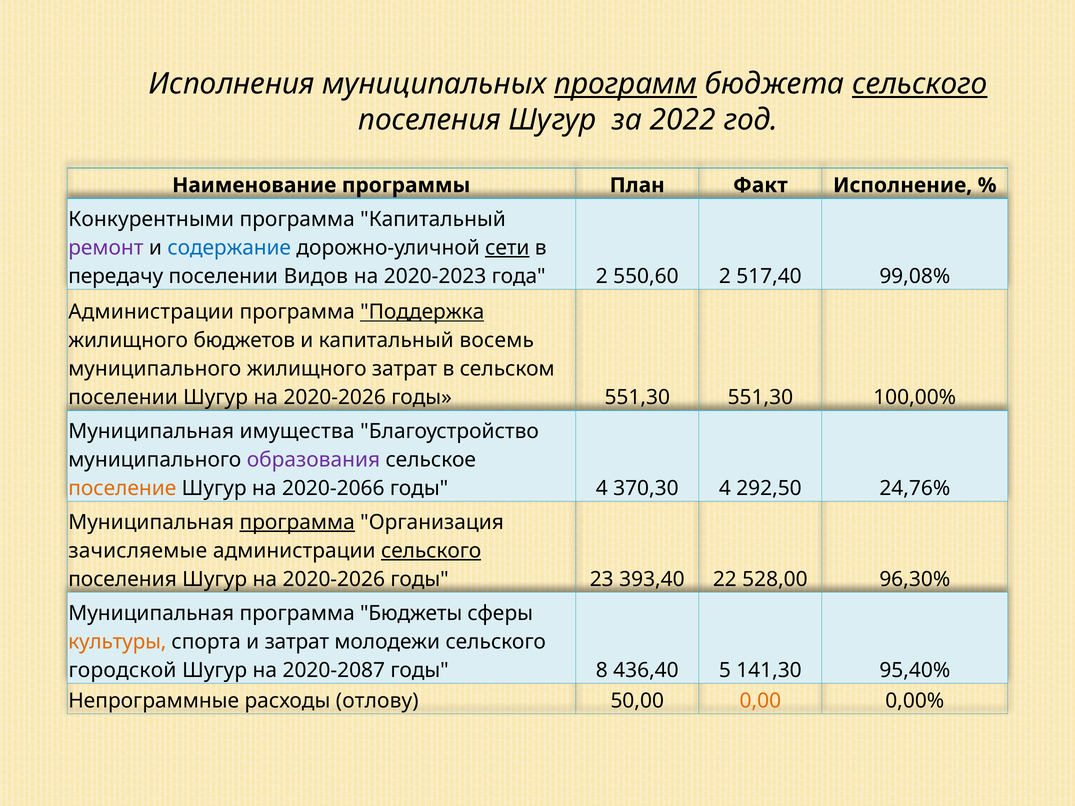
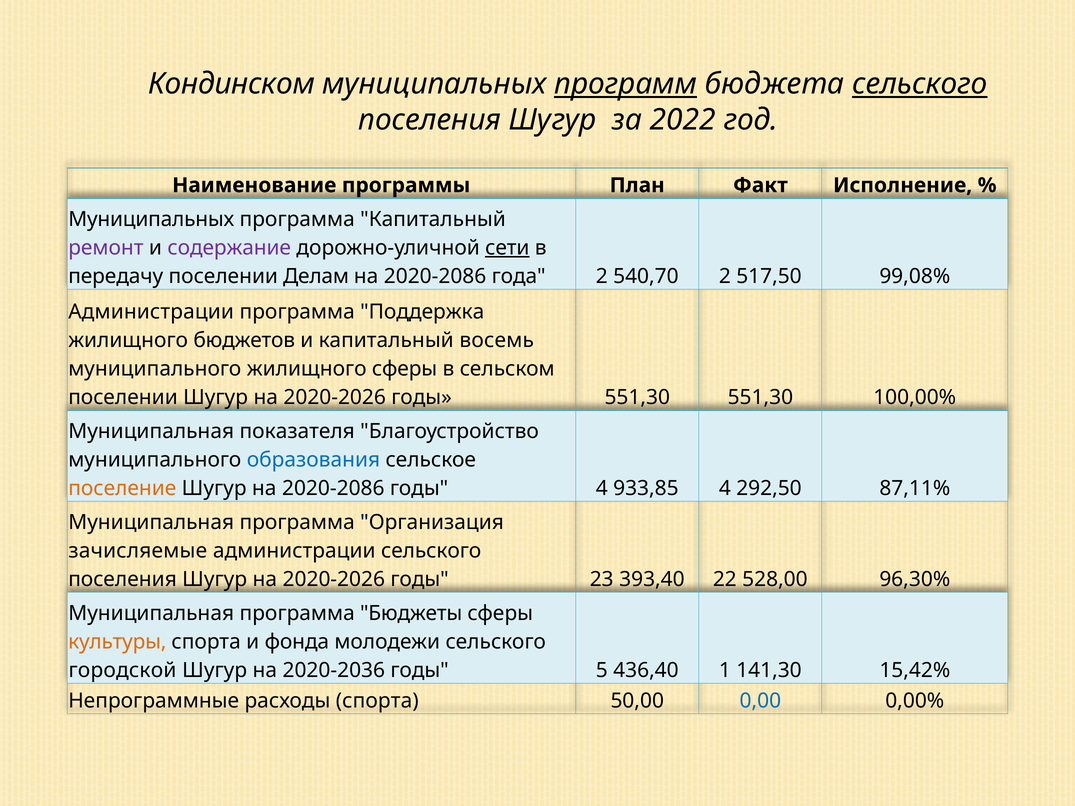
Исполнения: Исполнения -> Кондинском
Конкурентными at (151, 219): Конкурентными -> Муниципальных
содержание colour: blue -> purple
Видов: Видов -> Делам
2020-2023 at (435, 276): 2020-2023 -> 2020-2086
550,60: 550,60 -> 540,70
517,40: 517,40 -> 517,50
Поддержка underline: present -> none
жилищного затрат: затрат -> сферы
имущества: имущества -> показателя
образования colour: purple -> blue
Шугур на 2020-2066: 2020-2066 -> 2020-2086
370,30: 370,30 -> 933,85
24,76%: 24,76% -> 87,11%
программа at (297, 523) underline: present -> none
сельского at (431, 551) underline: present -> none
и затрат: затрат -> фонда
2020-2087: 2020-2087 -> 2020-2036
8: 8 -> 5
5: 5 -> 1
95,40%: 95,40% -> 15,42%
расходы отлову: отлову -> спорта
0,00 colour: orange -> blue
